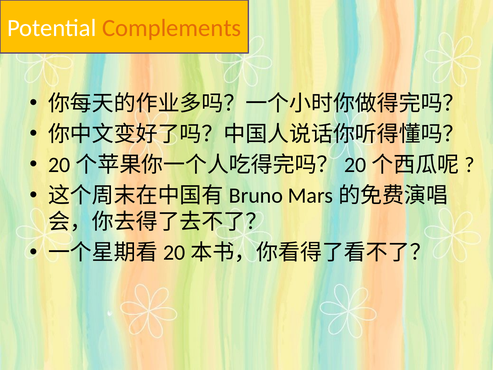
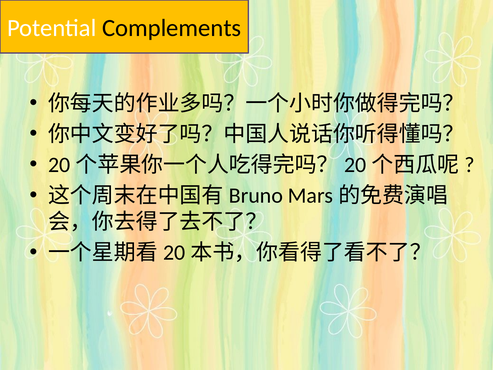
Complements colour: orange -> black
